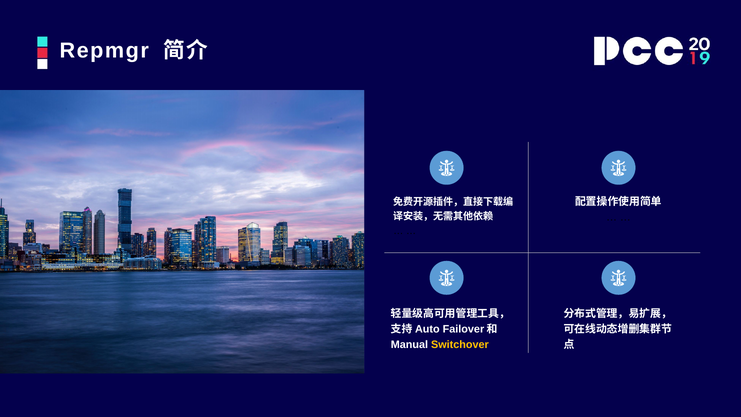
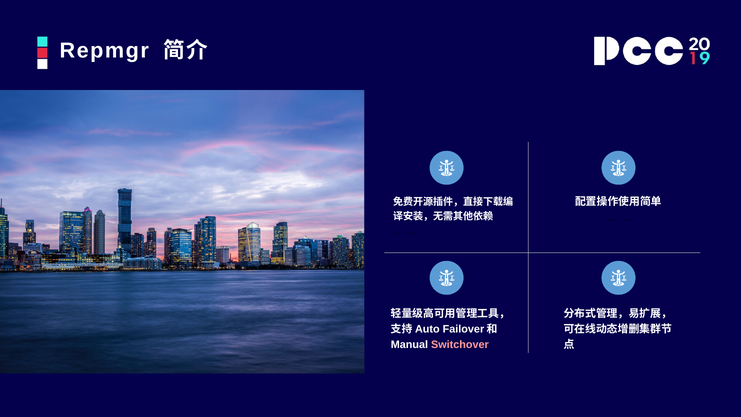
Switchover colour: yellow -> pink
